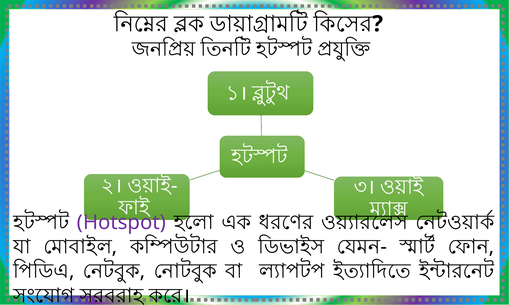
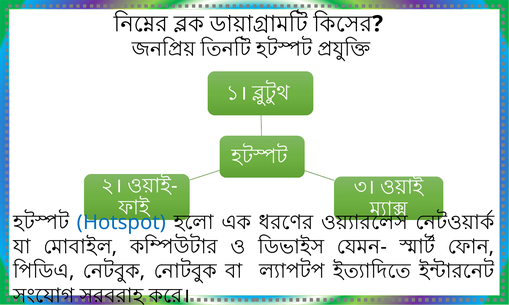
Hotspot colour: purple -> blue
